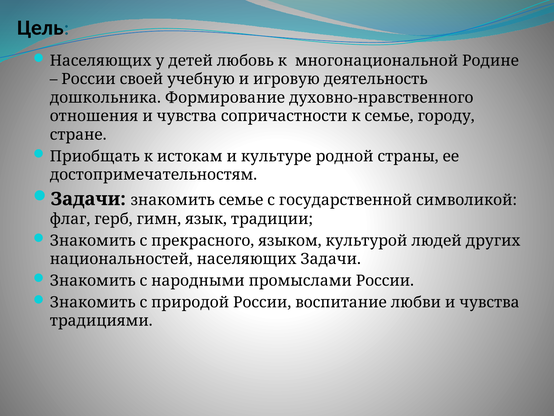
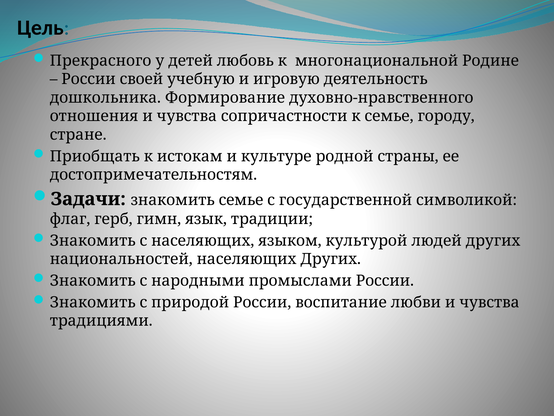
Населяющих at (101, 61): Населяющих -> Прекрасного
с прекрасного: прекрасного -> населяющих
населяющих Задачи: Задачи -> Других
